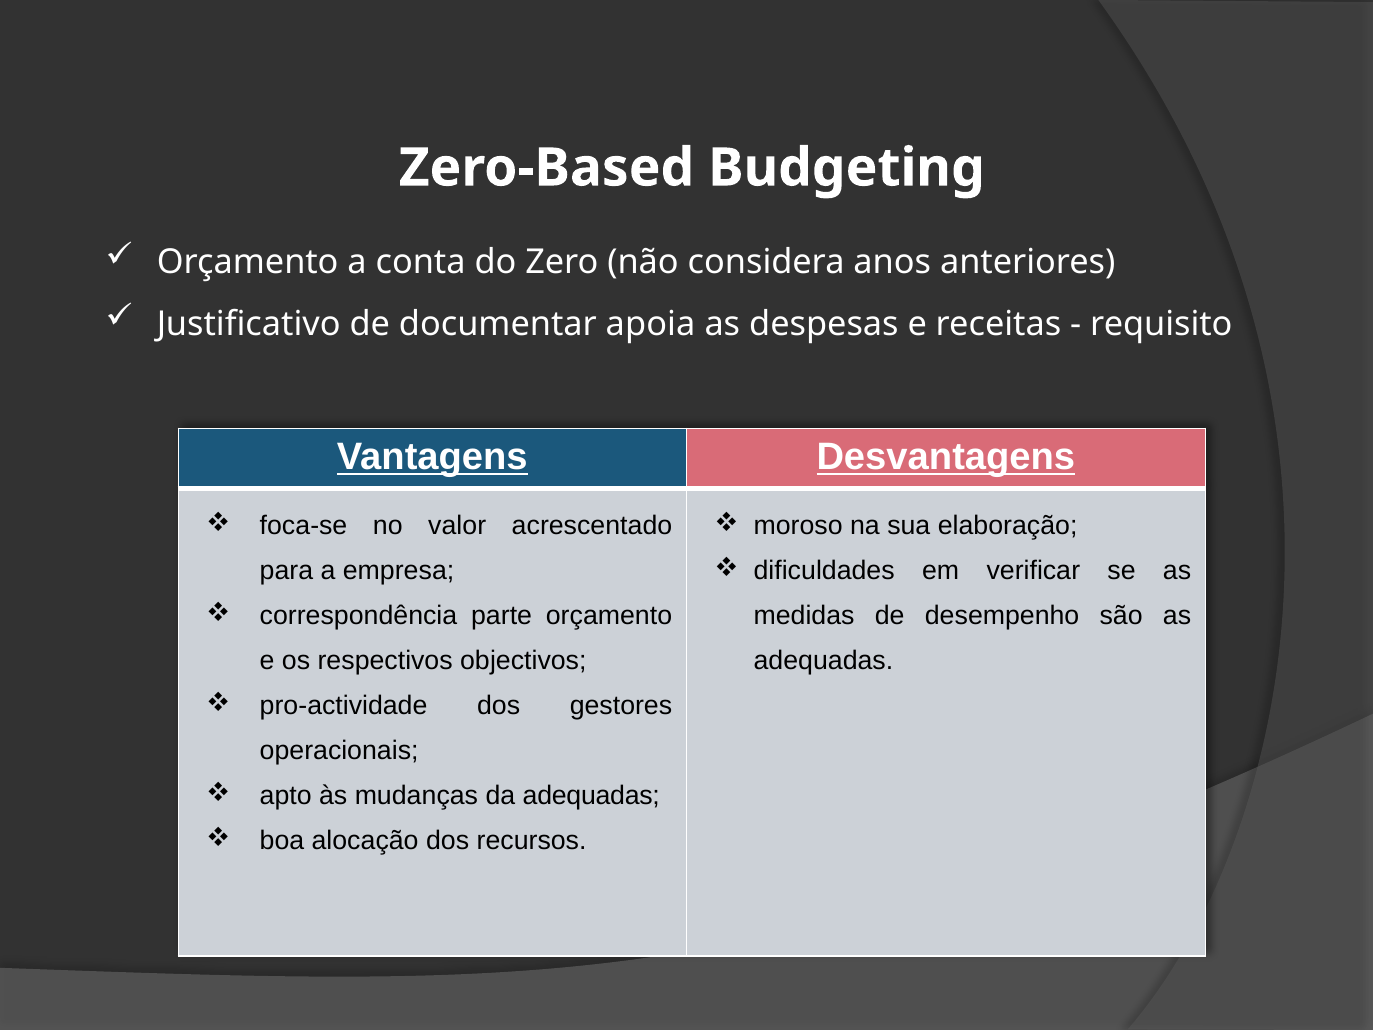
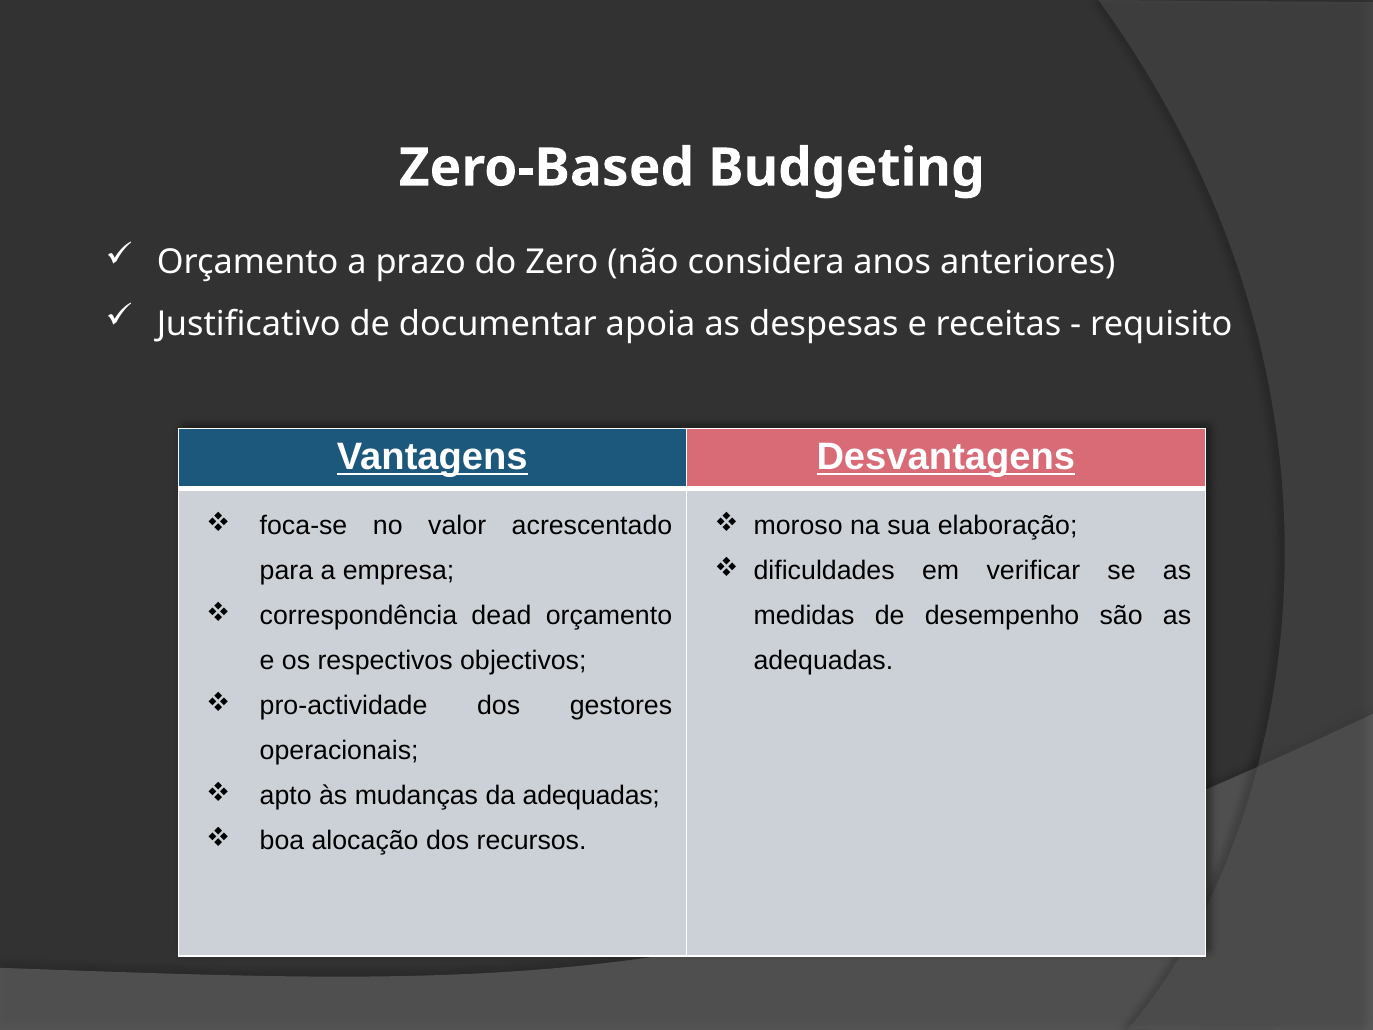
conta: conta -> prazo
parte: parte -> dead
